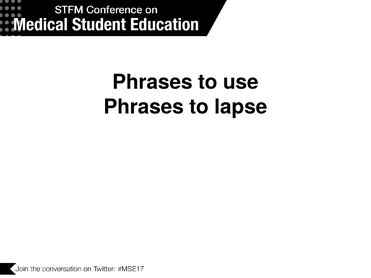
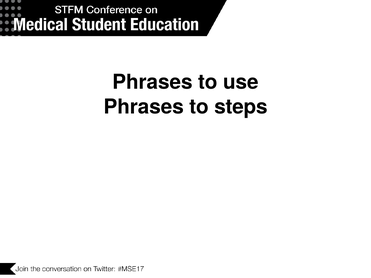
lapse: lapse -> steps
